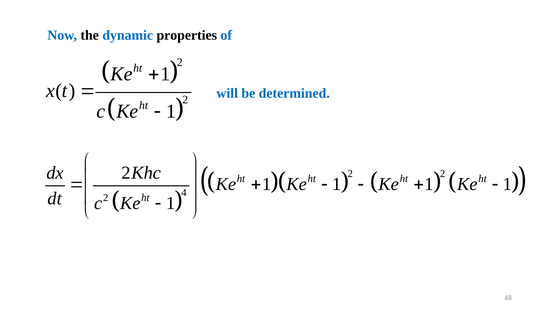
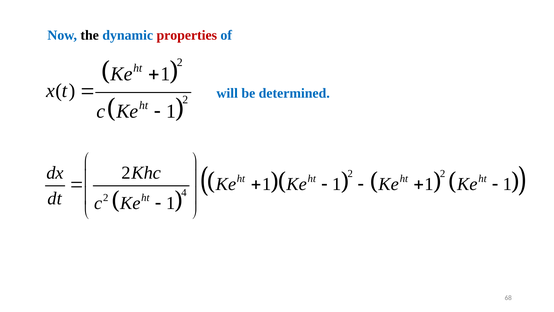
properties colour: black -> red
